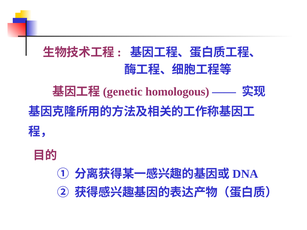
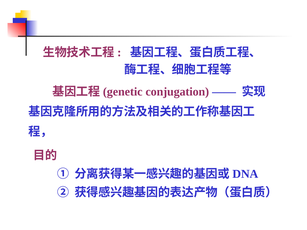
homologous: homologous -> conjugation
